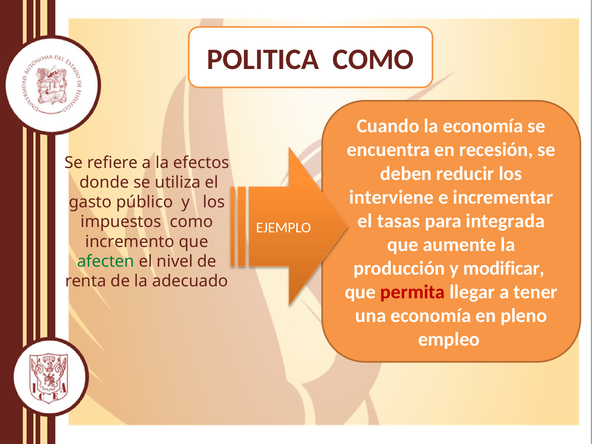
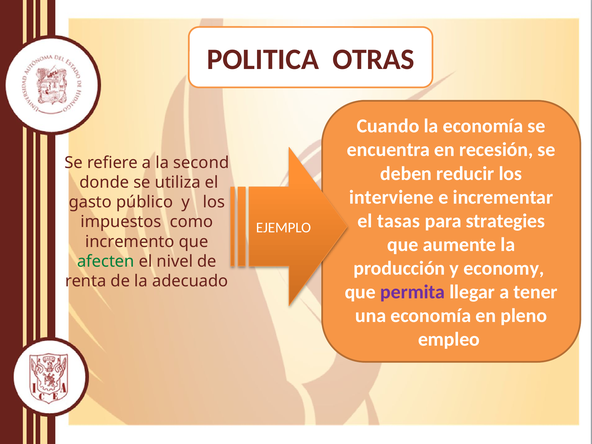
POLITICA COMO: COMO -> OTRAS
efectos: efectos -> second
integrada: integrada -> strategies
modificar: modificar -> economy
permita colour: red -> purple
